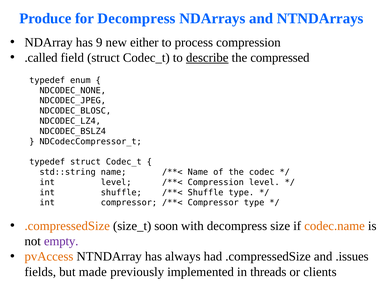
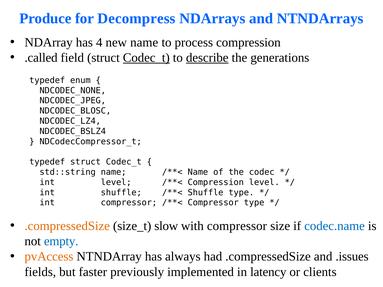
9: 9 -> 4
new either: either -> name
Codec_t at (146, 58) underline: none -> present
compressed: compressed -> generations
soon: soon -> slow
with decompress: decompress -> compressor
codec.name colour: orange -> blue
empty colour: purple -> blue
made: made -> faster
threads: threads -> latency
